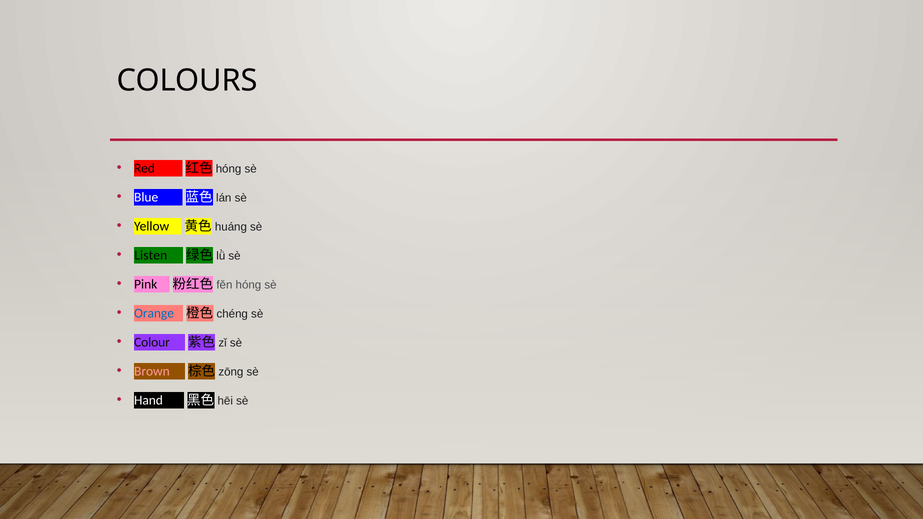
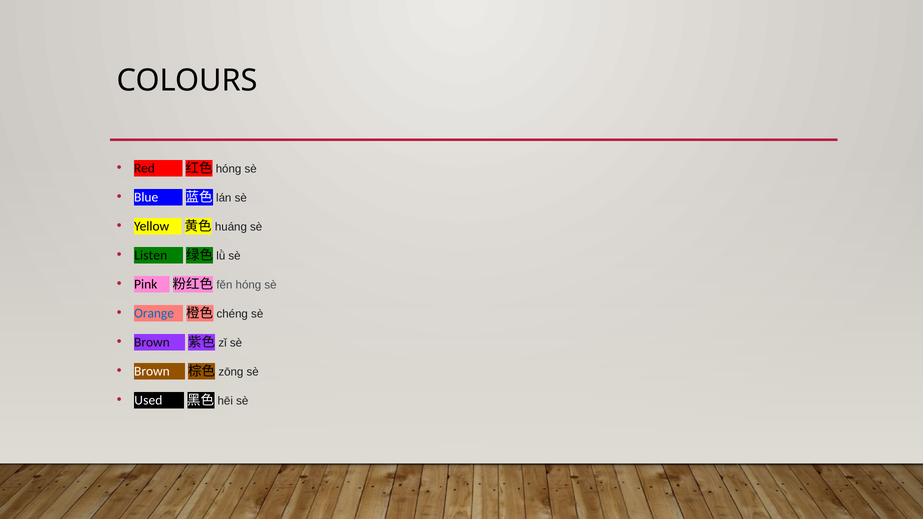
Colour at (152, 342): Colour -> Brown
Brown at (152, 371) colour: pink -> white
Hand: Hand -> Used
